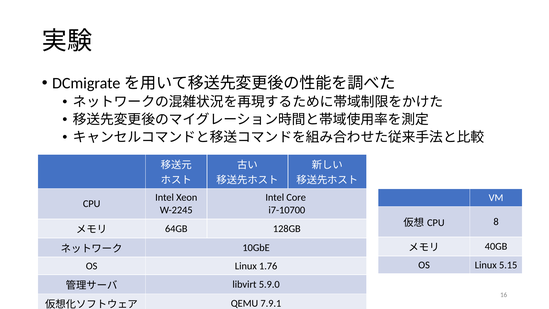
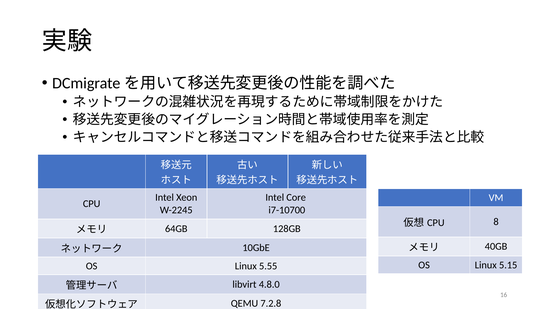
1.76: 1.76 -> 5.55
5.9.0: 5.9.0 -> 4.8.0
7.9.1: 7.9.1 -> 7.2.8
